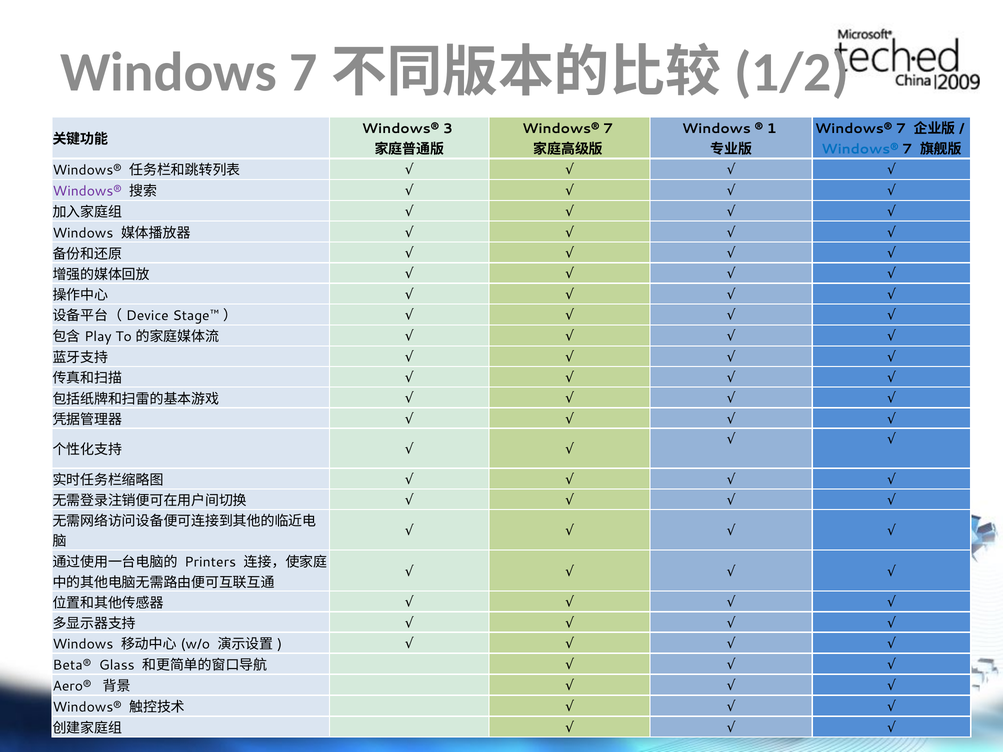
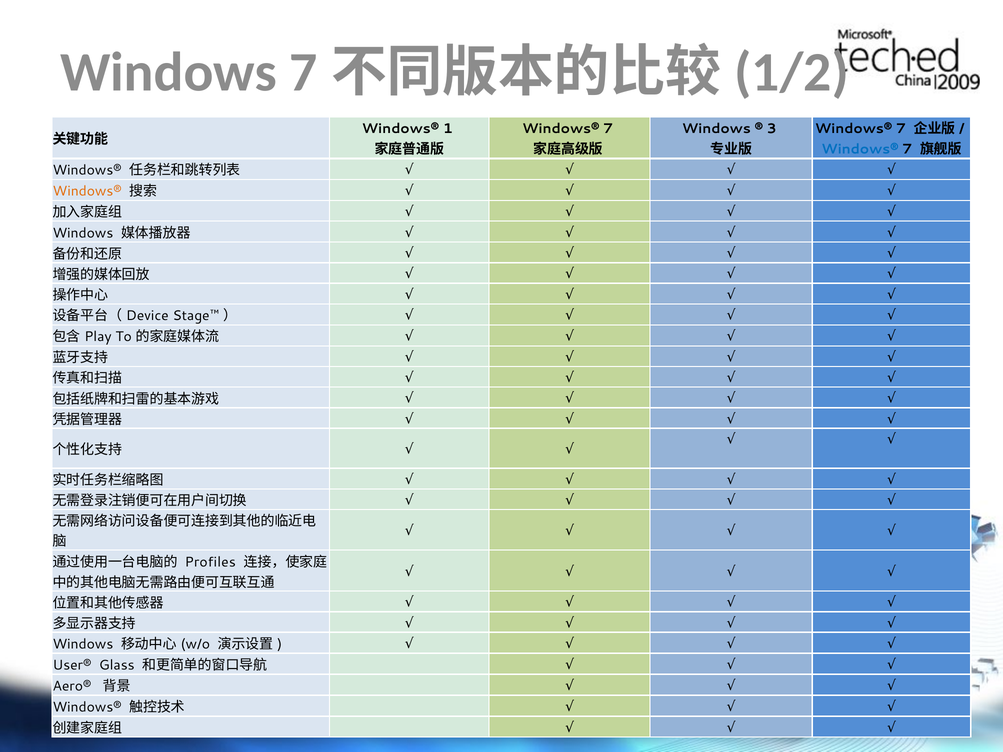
3: 3 -> 1
1: 1 -> 3
Windows® at (87, 191) colour: purple -> orange
Printers: Printers -> Profiles
Beta®: Beta® -> User®
